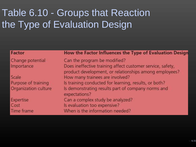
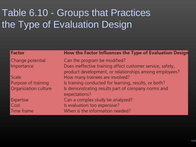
Reaction: Reaction -> Practices
